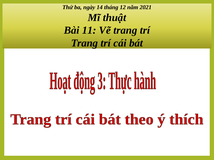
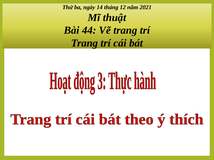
11: 11 -> 44
